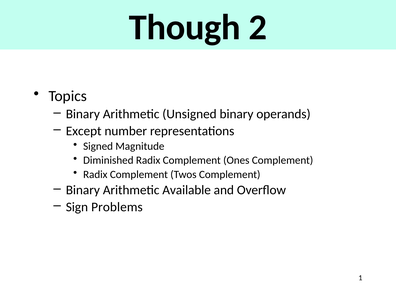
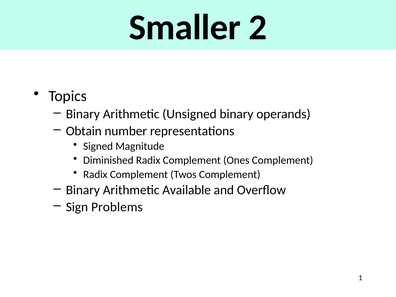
Though: Though -> Smaller
Except: Except -> Obtain
